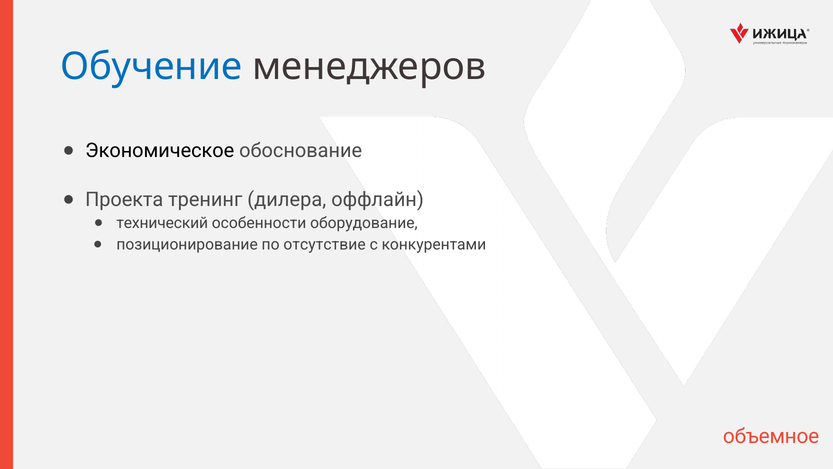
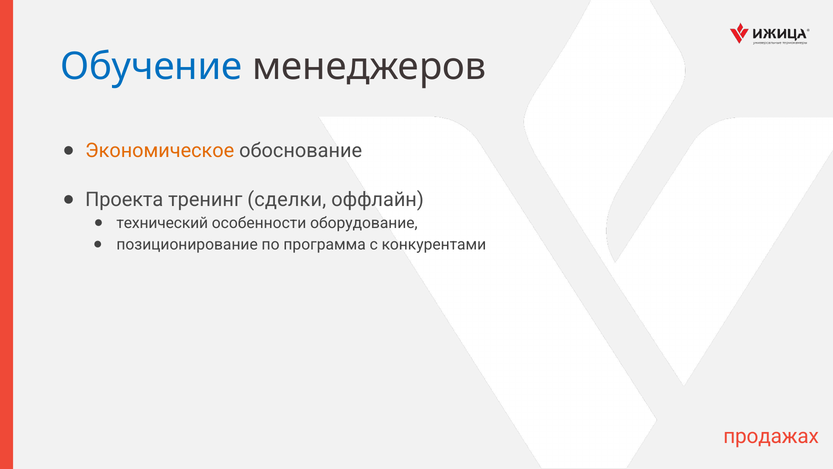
Экономическое colour: black -> orange
дилера: дилера -> сделки
отсутствие: отсутствие -> программа
объемное: объемное -> продажах
